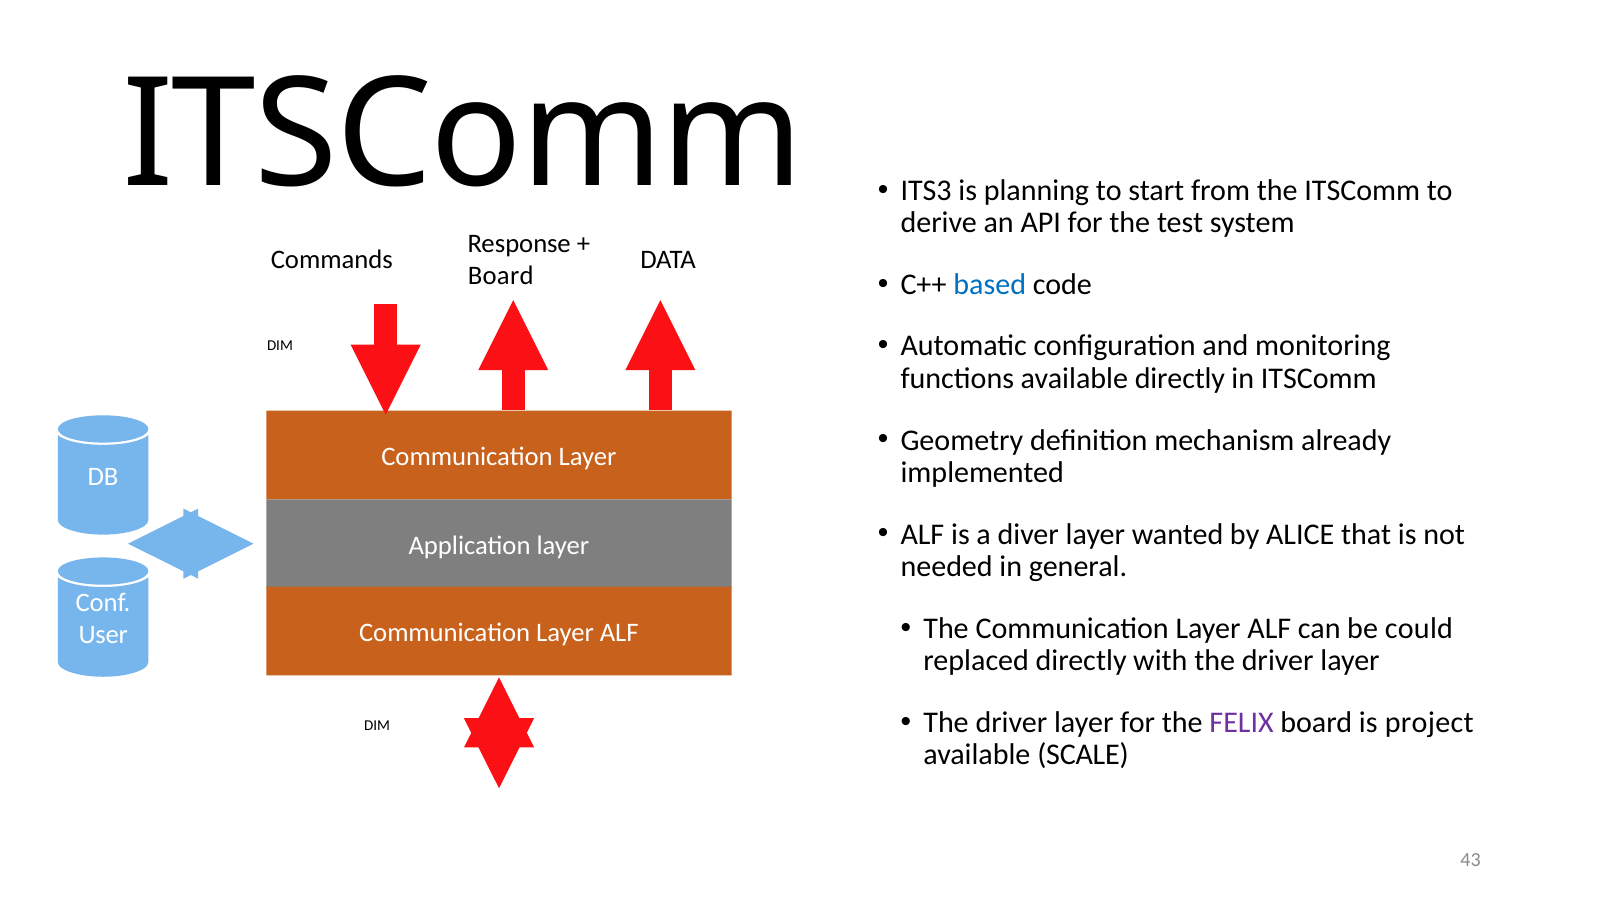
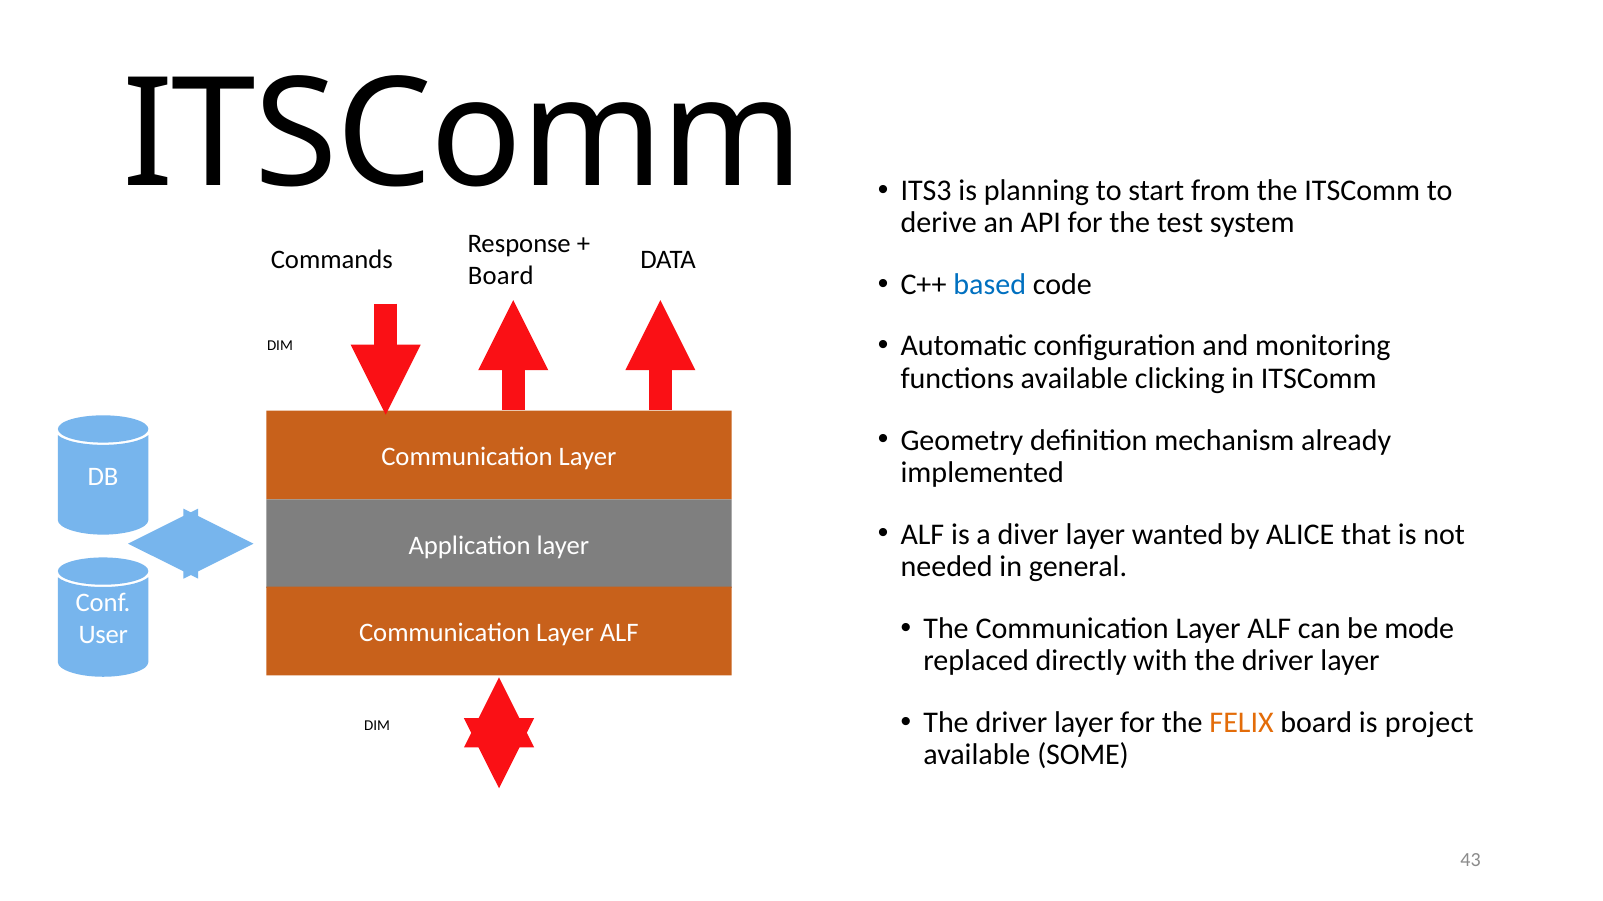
available directly: directly -> clicking
could: could -> mode
FELIX colour: purple -> orange
SCALE: SCALE -> SOME
